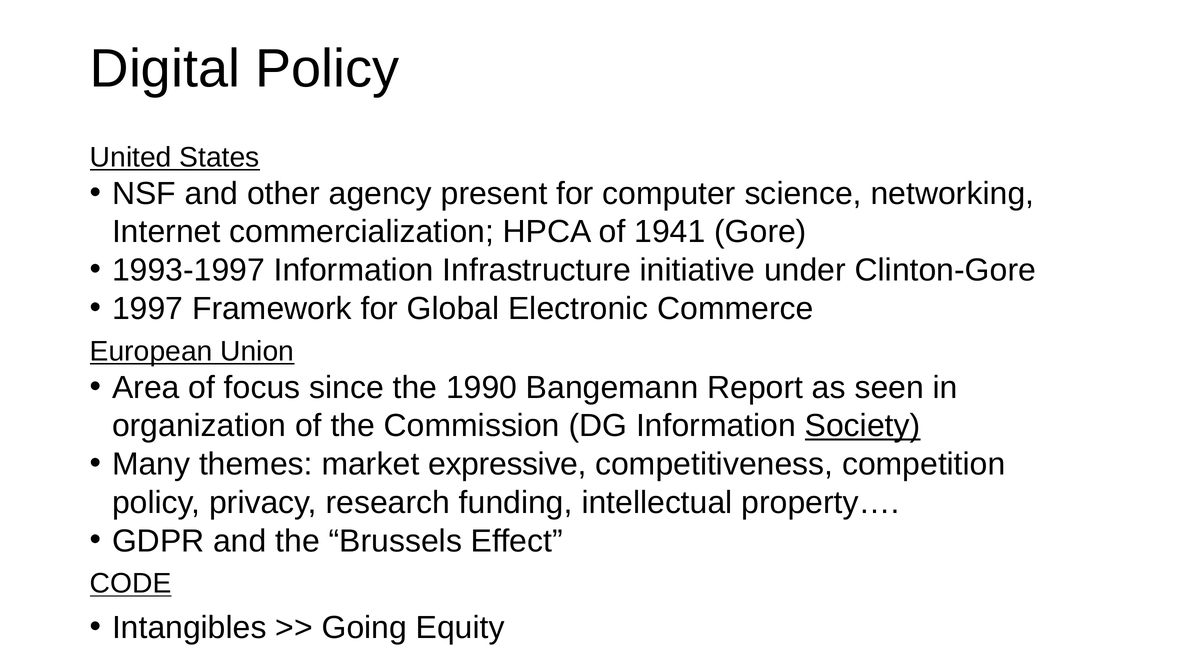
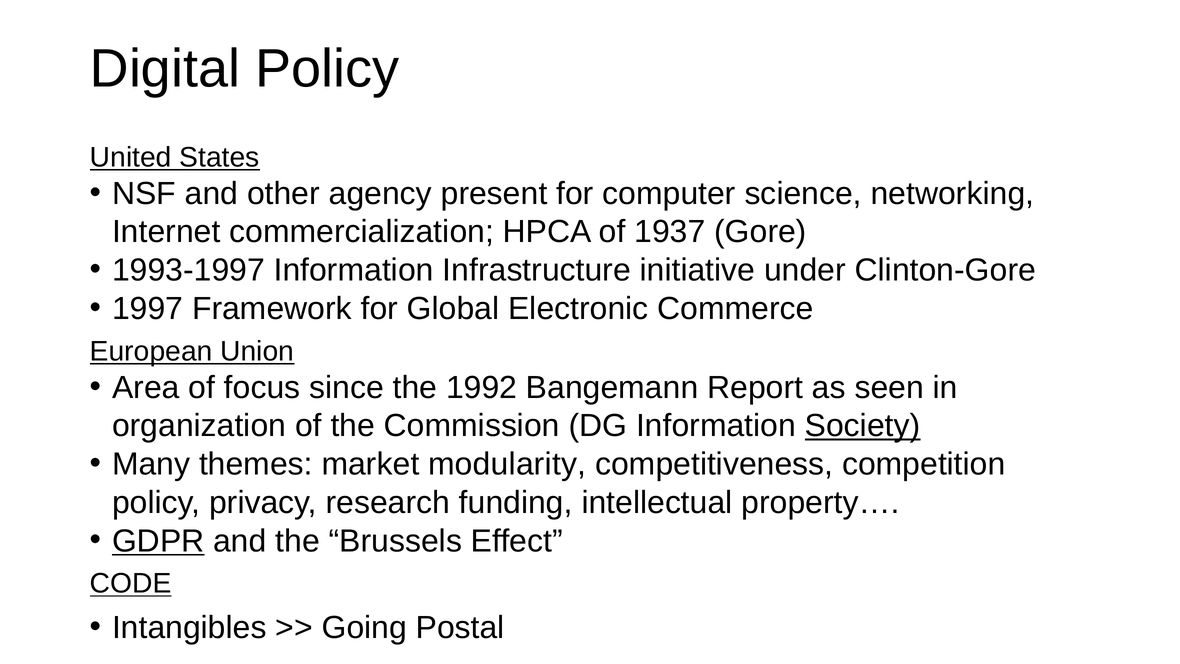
1941: 1941 -> 1937
1990: 1990 -> 1992
expressive: expressive -> modularity
GDPR underline: none -> present
Equity: Equity -> Postal
